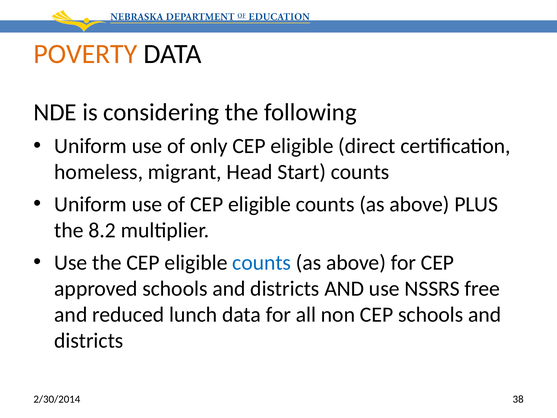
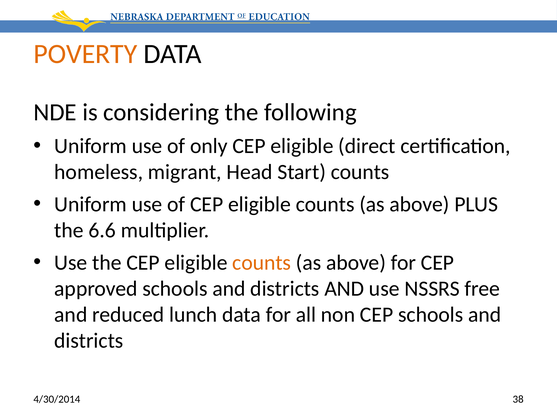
8.2: 8.2 -> 6.6
counts at (262, 262) colour: blue -> orange
2/30/2014: 2/30/2014 -> 4/30/2014
